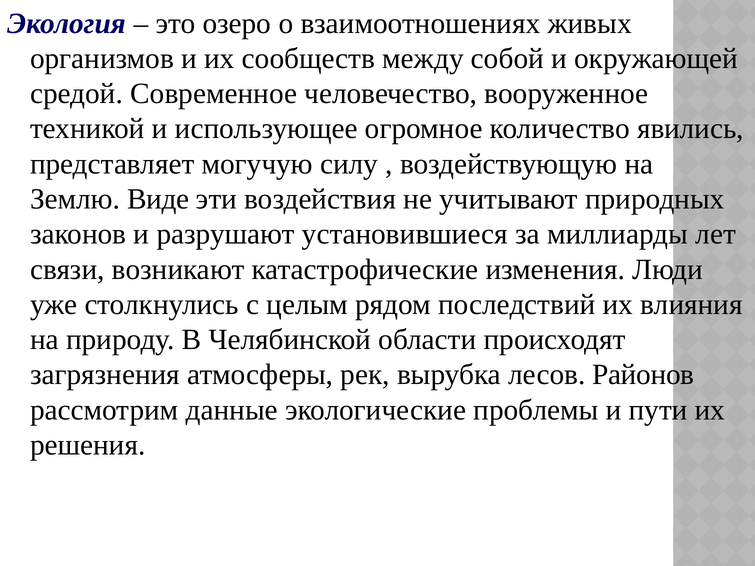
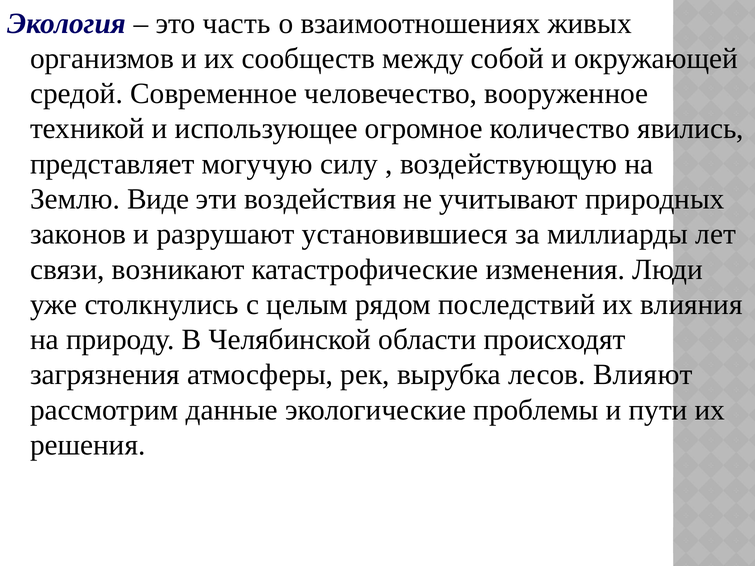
озеро: озеро -> часть
Районов: Районов -> Влияют
